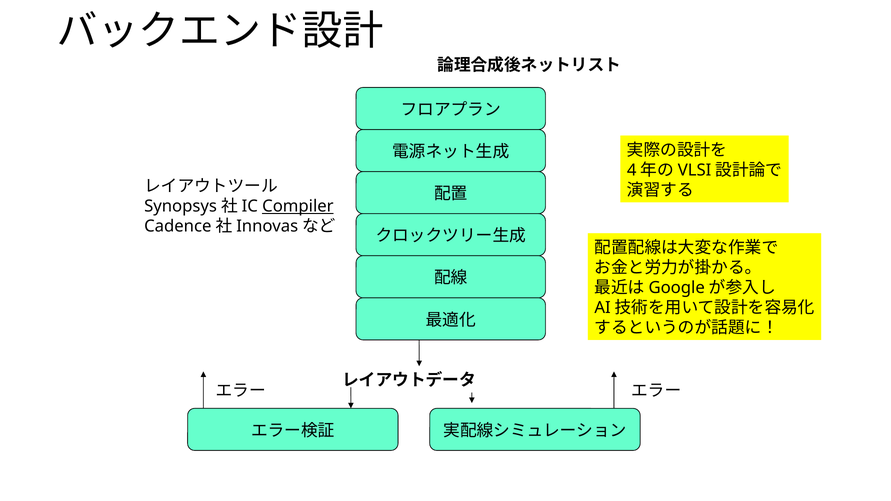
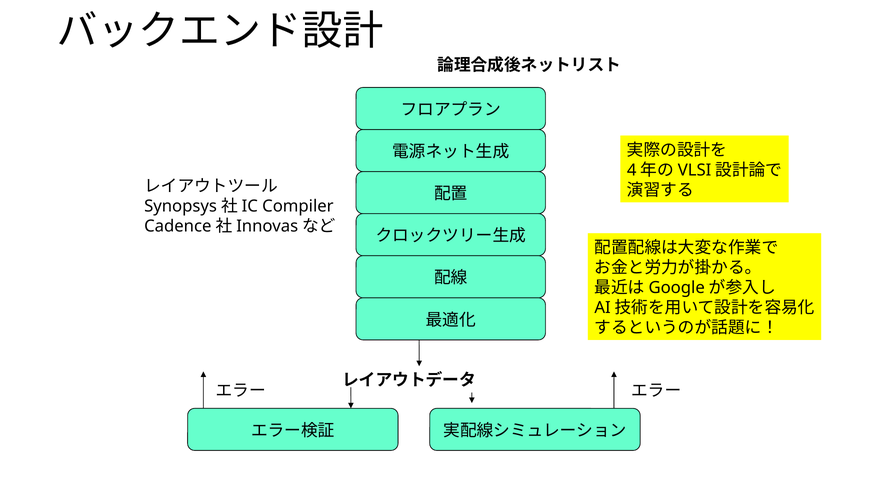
Compiler underline: present -> none
